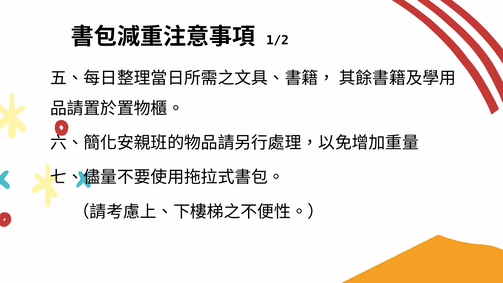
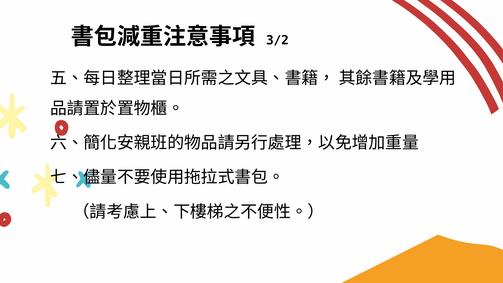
1/2: 1/2 -> 3/2
